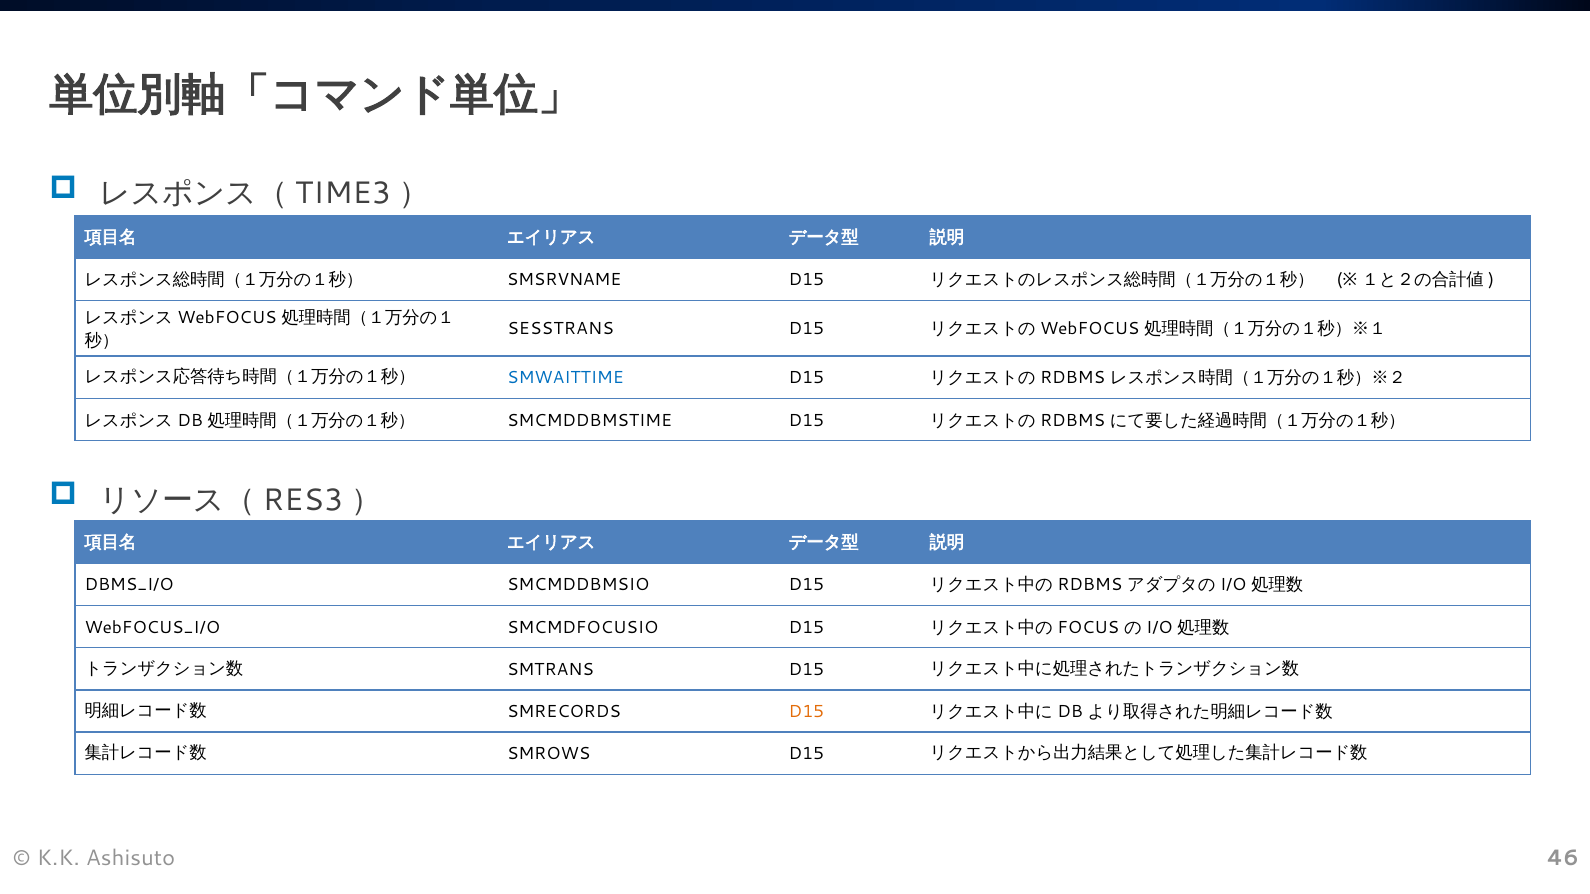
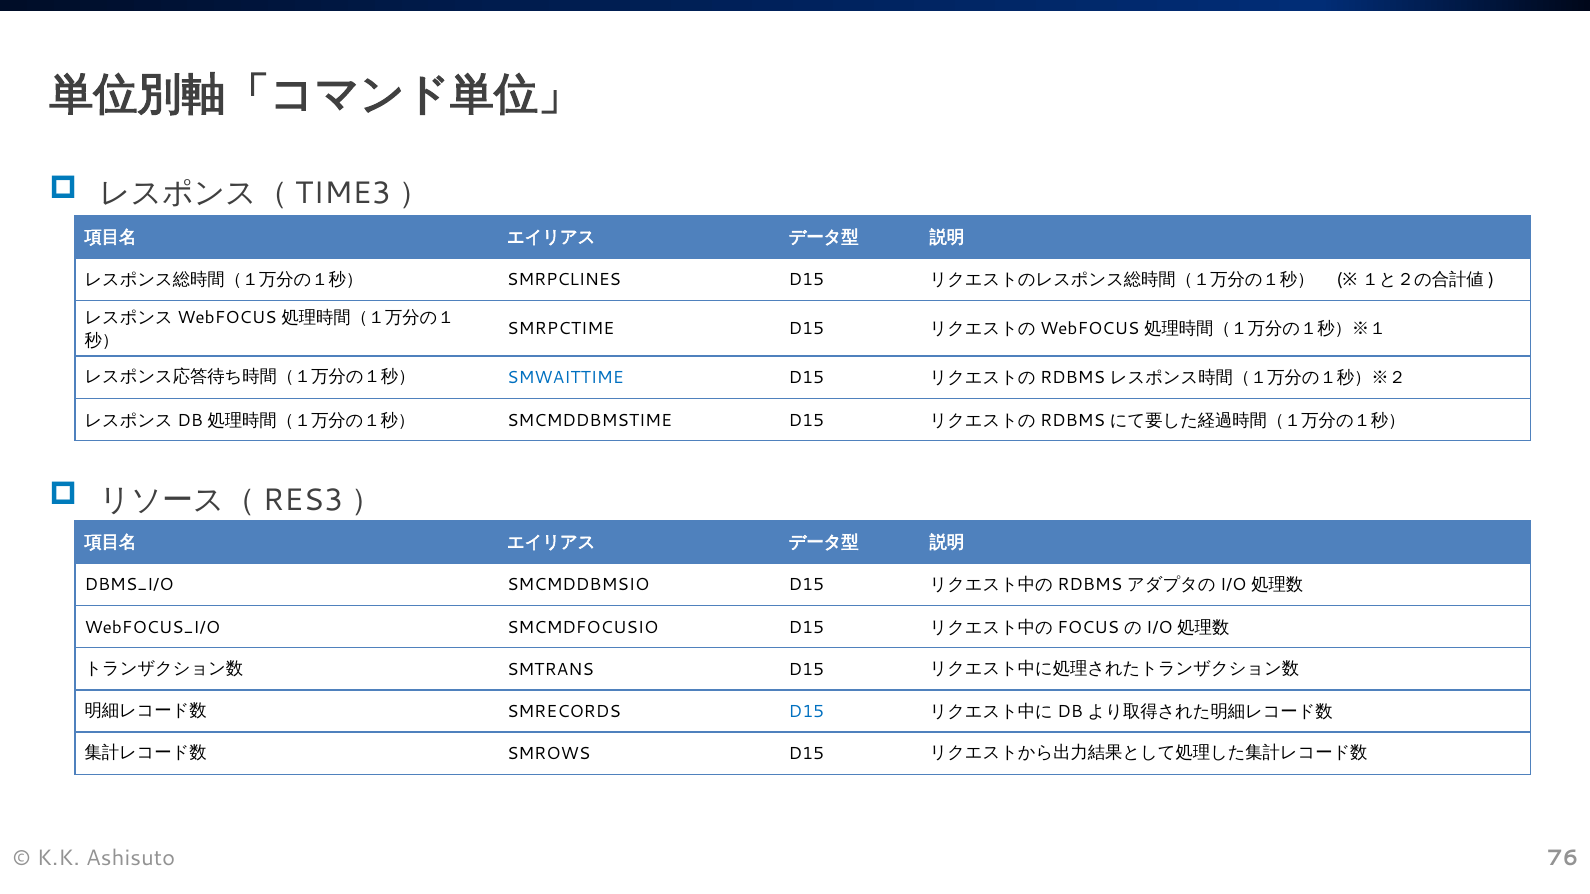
SMSRVNAME: SMSRVNAME -> SMRPCLINES
SESSTRANS: SESSTRANS -> SMRPCTIME
D15 at (806, 712) colour: orange -> blue
46: 46 -> 76
